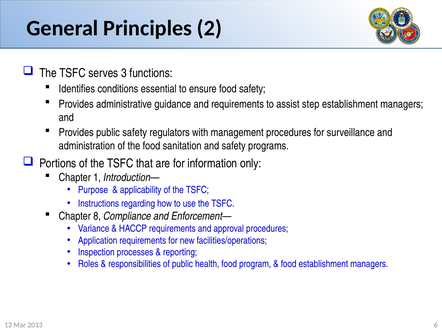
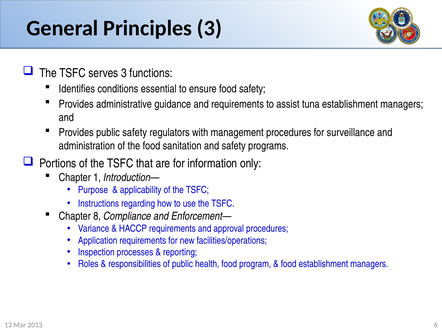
Principles 2: 2 -> 3
step: step -> tuna
